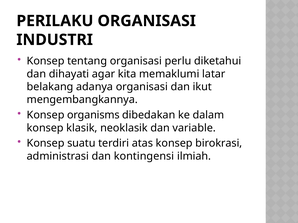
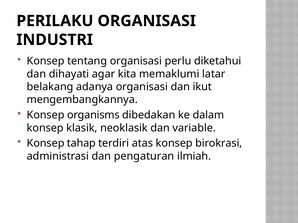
suatu: suatu -> tahap
kontingensi: kontingensi -> pengaturan
